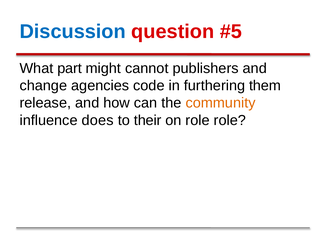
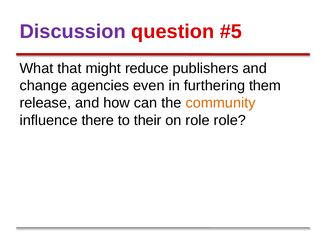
Discussion colour: blue -> purple
part: part -> that
cannot: cannot -> reduce
code: code -> even
does: does -> there
